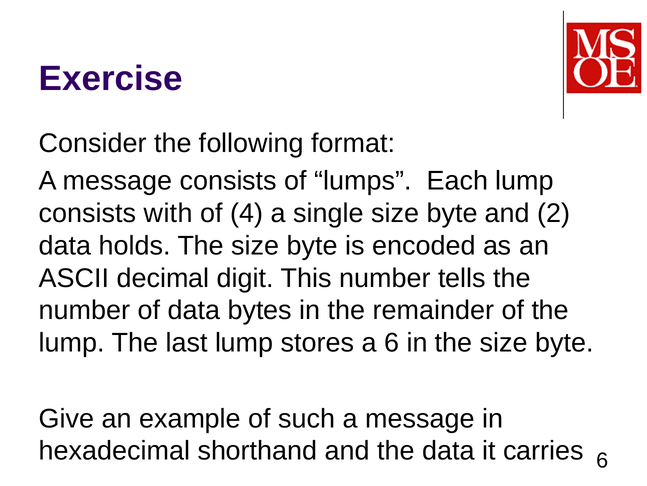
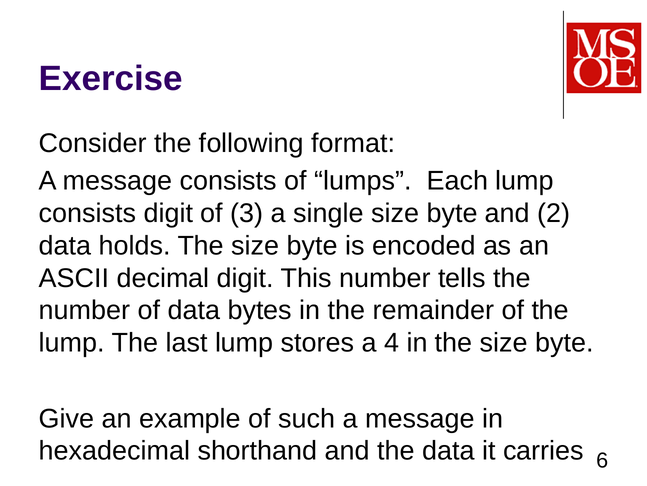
consists with: with -> digit
4: 4 -> 3
a 6: 6 -> 4
